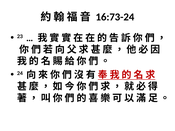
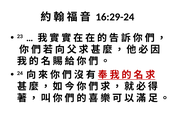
16:73-24: 16:73-24 -> 16:29-24
